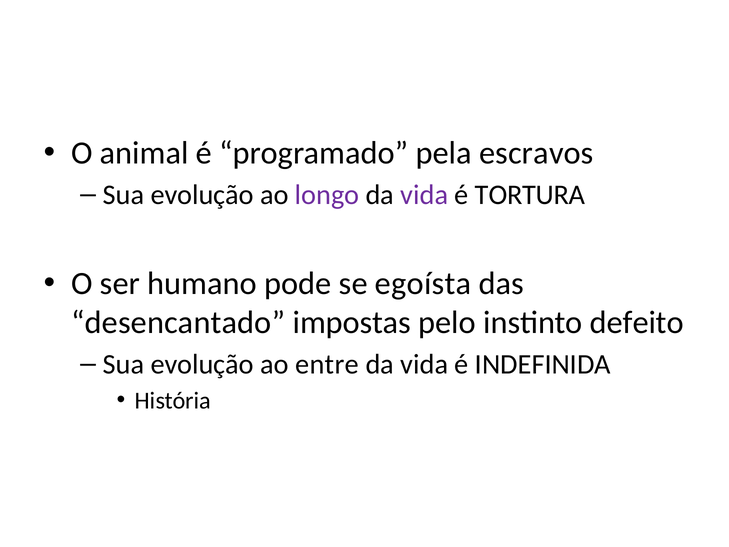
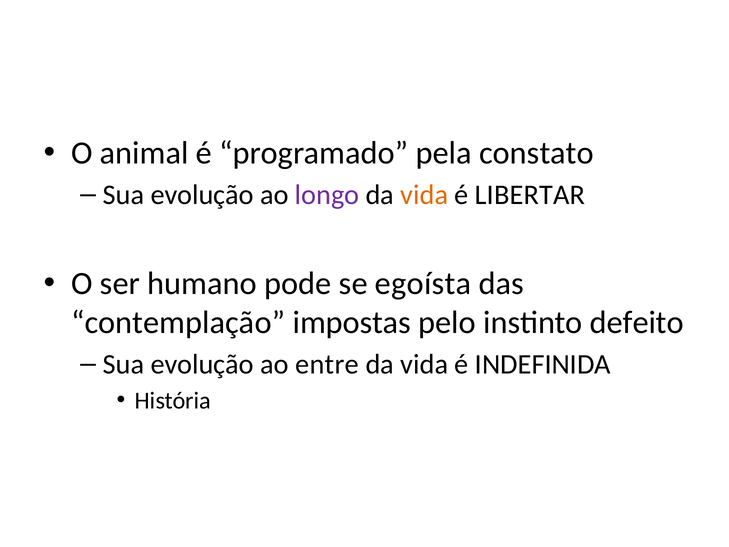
escravos: escravos -> constato
vida at (424, 195) colour: purple -> orange
TORTURA: TORTURA -> LIBERTAR
desencantado: desencantado -> contemplação
